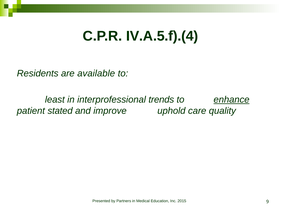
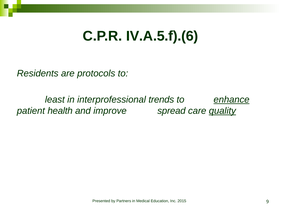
IV.A.5.f).(4: IV.A.5.f).(4 -> IV.A.5.f).(6
available: available -> protocols
stated: stated -> health
uphold: uphold -> spread
quality underline: none -> present
